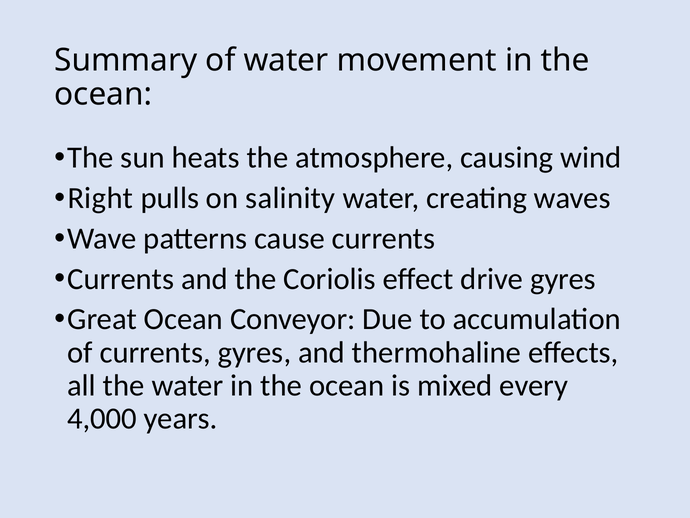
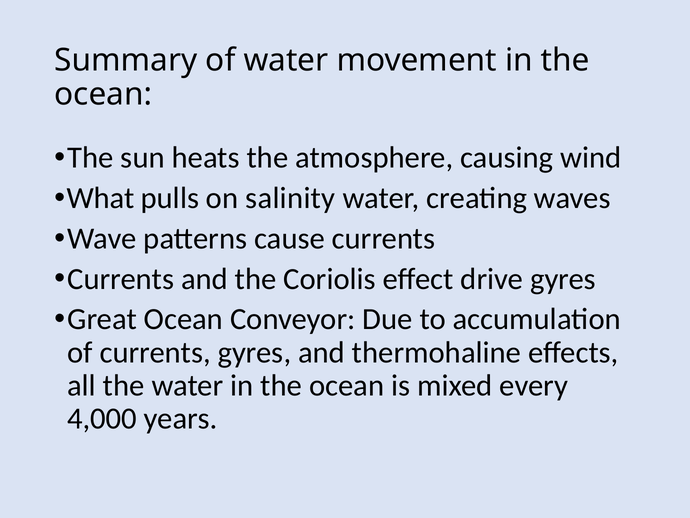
Right: Right -> What
